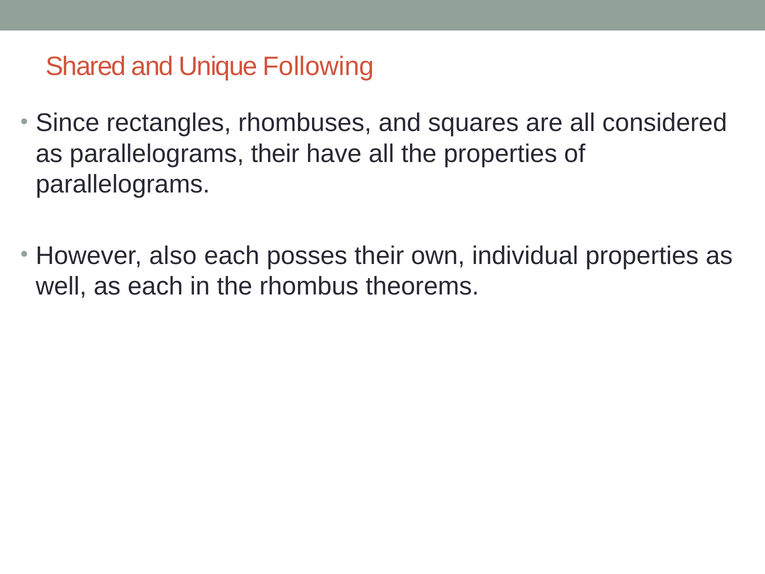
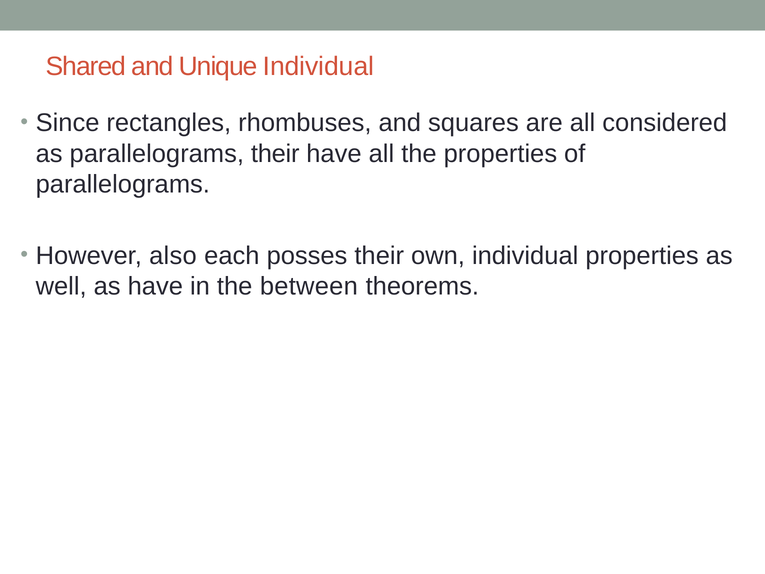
Unique Following: Following -> Individual
as each: each -> have
rhombus: rhombus -> between
